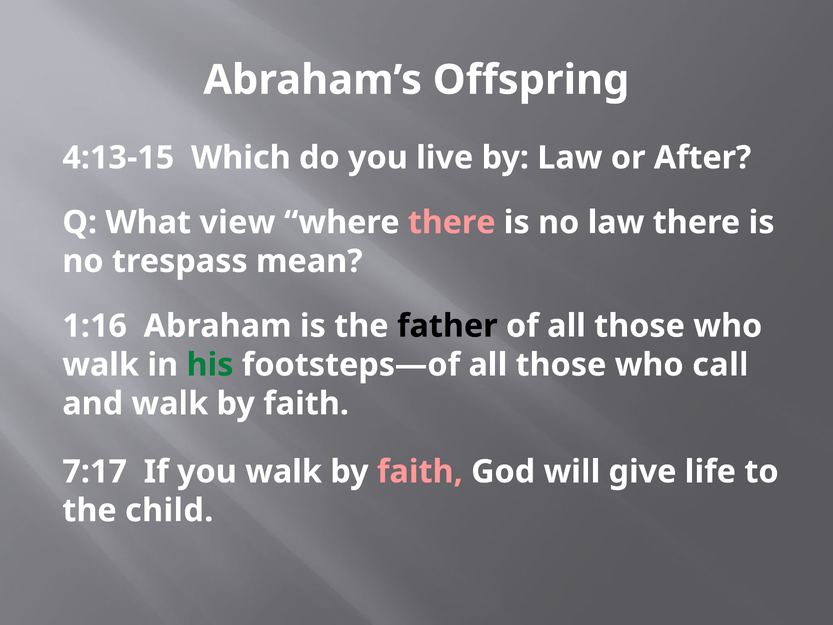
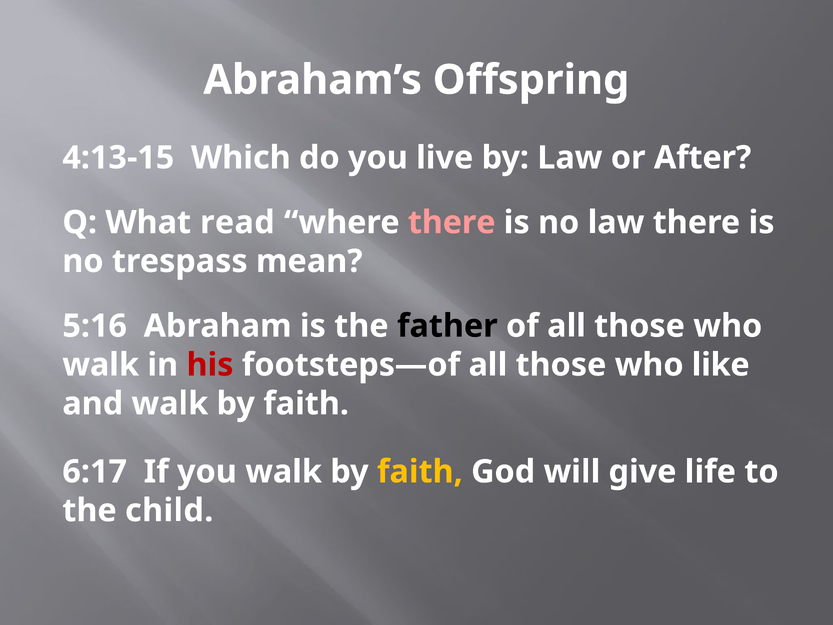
view: view -> read
1:16: 1:16 -> 5:16
his colour: green -> red
call: call -> like
7:17: 7:17 -> 6:17
faith at (420, 472) colour: pink -> yellow
